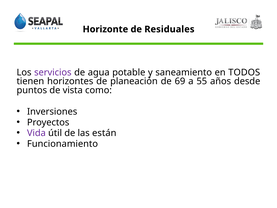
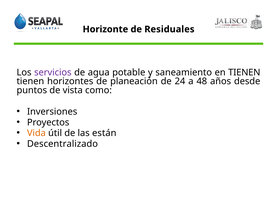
en TODOS: TODOS -> TIENEN
69: 69 -> 24
55: 55 -> 48
Vida colour: purple -> orange
Funcionamiento: Funcionamiento -> Descentralizado
